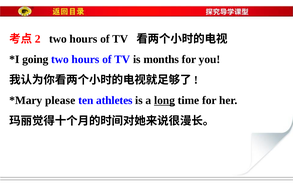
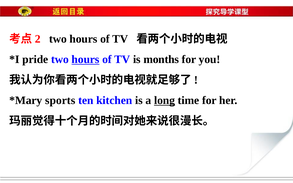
going: going -> pride
hours at (86, 59) underline: none -> present
please: please -> sports
athletes: athletes -> kitchen
